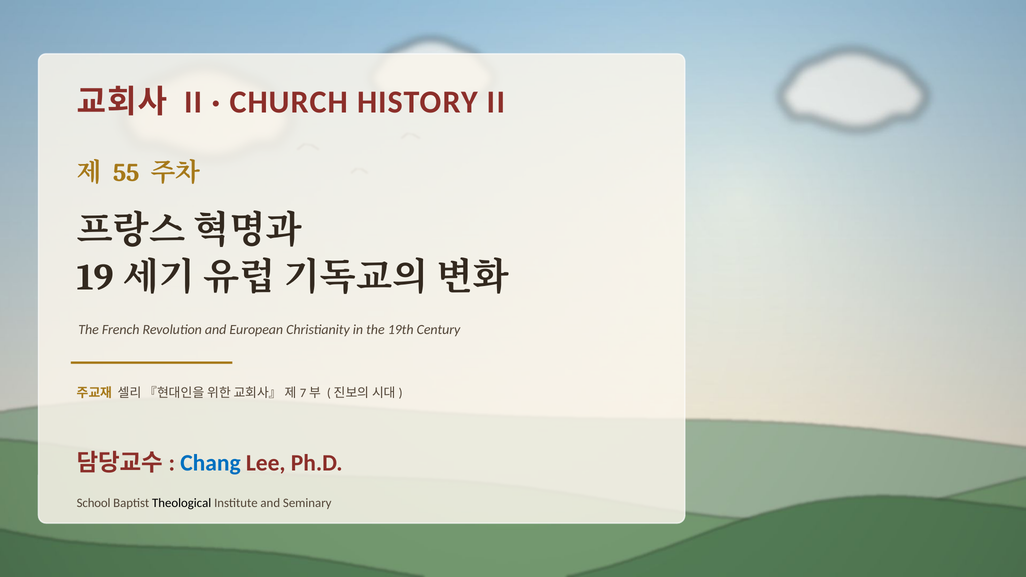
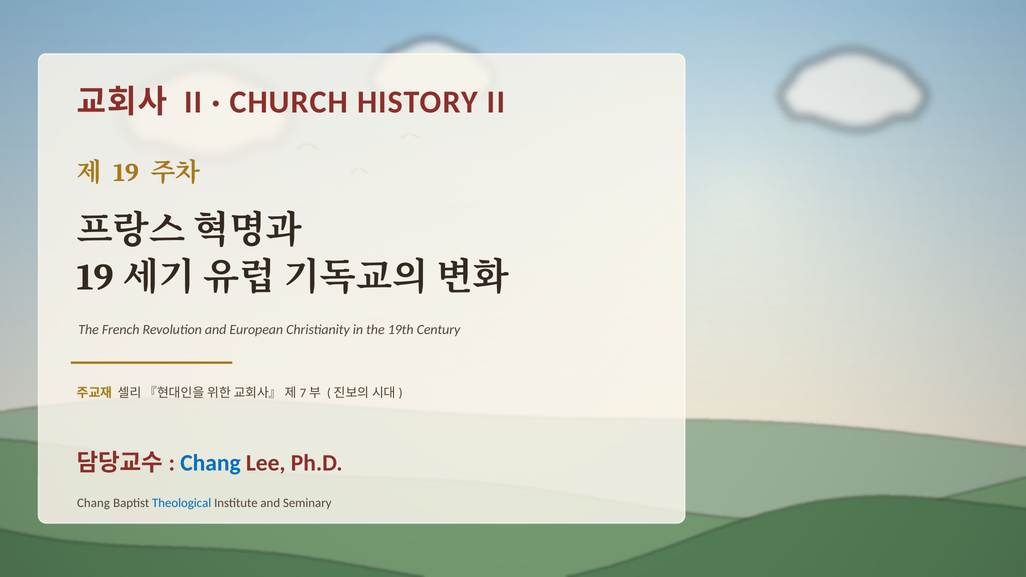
55 at (126, 173): 55 -> 19
School at (94, 503): School -> Chang
Theological colour: black -> blue
